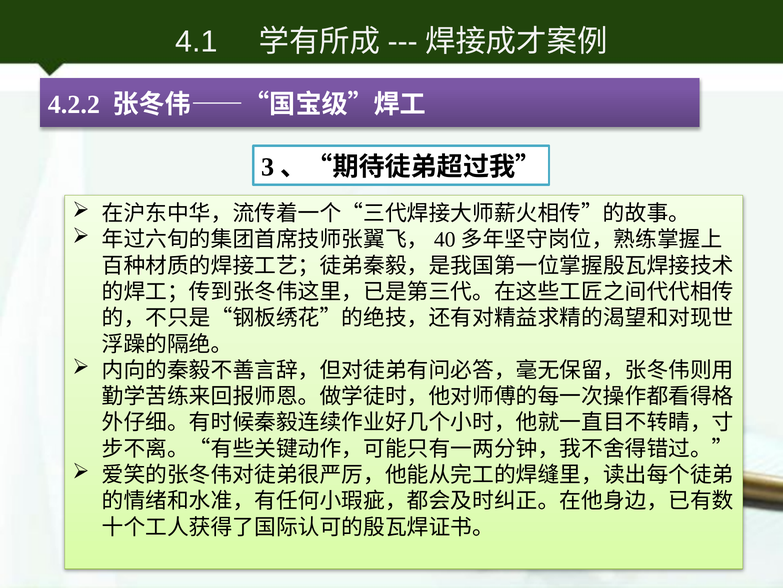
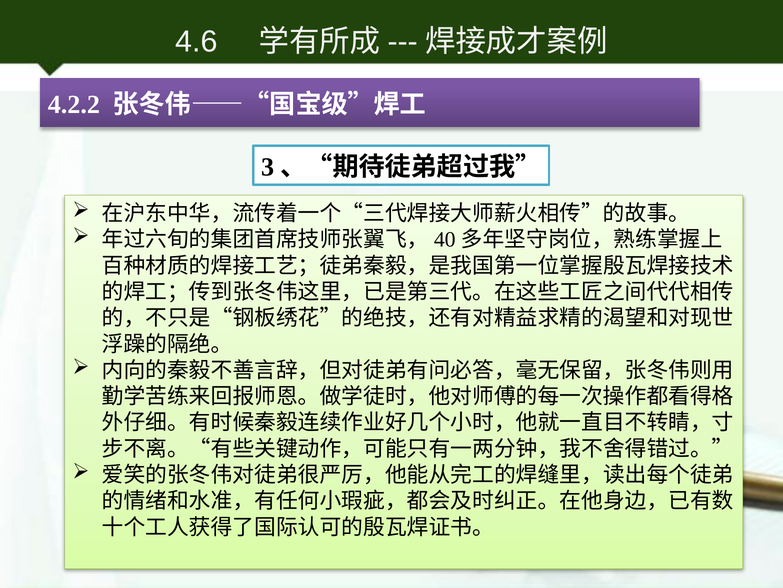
4.1: 4.1 -> 4.6
